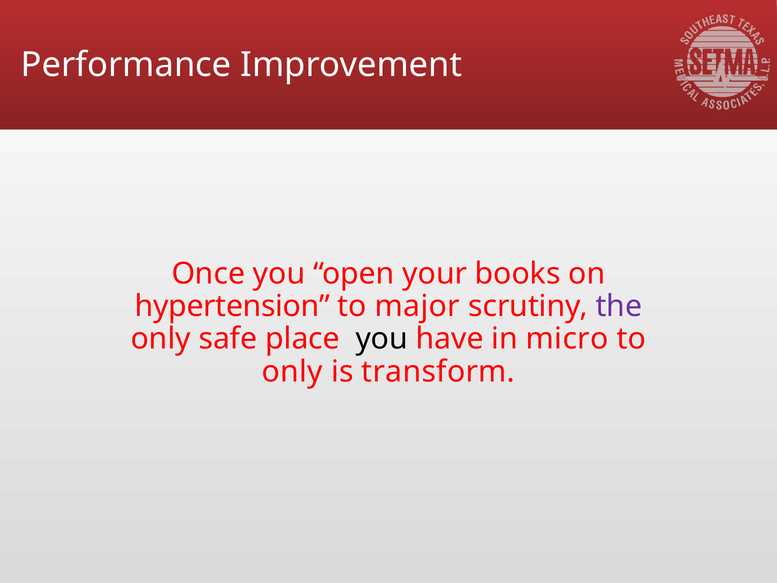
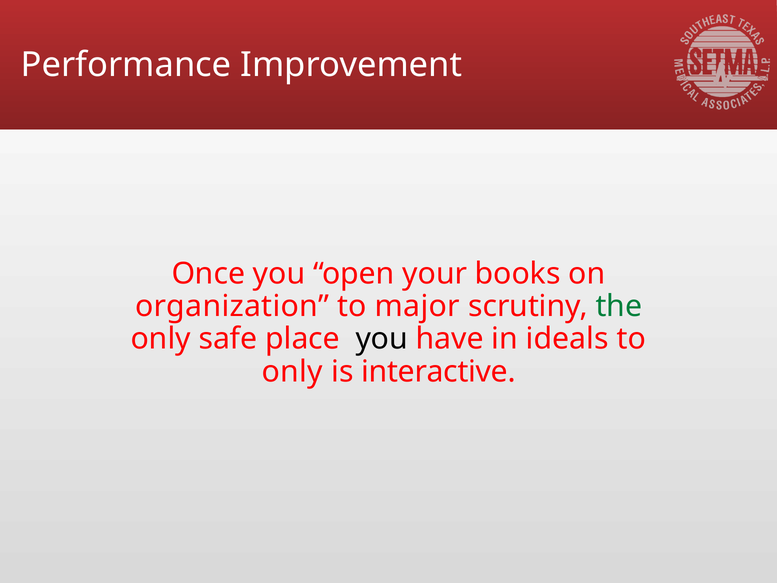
hypertension: hypertension -> organization
the colour: purple -> green
micro: micro -> ideals
transform: transform -> interactive
